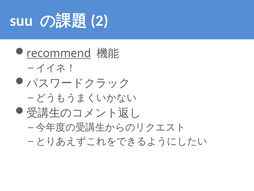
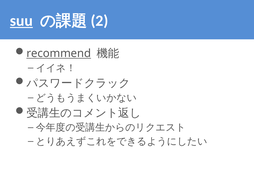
suu underline: none -> present
